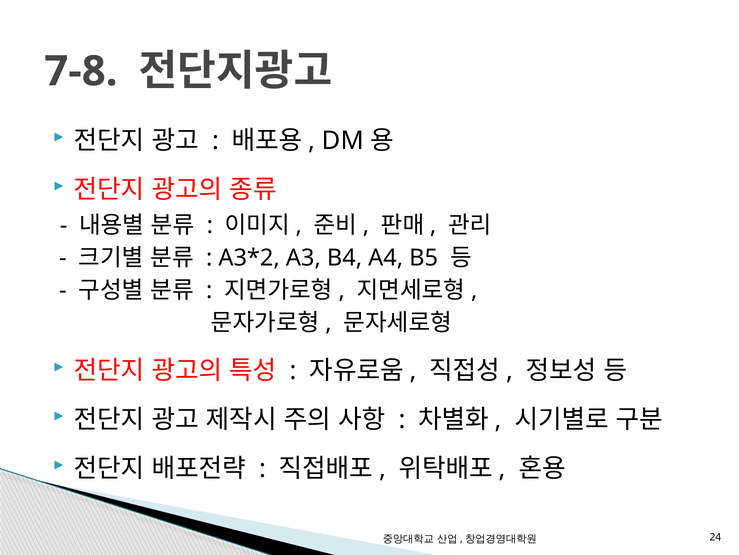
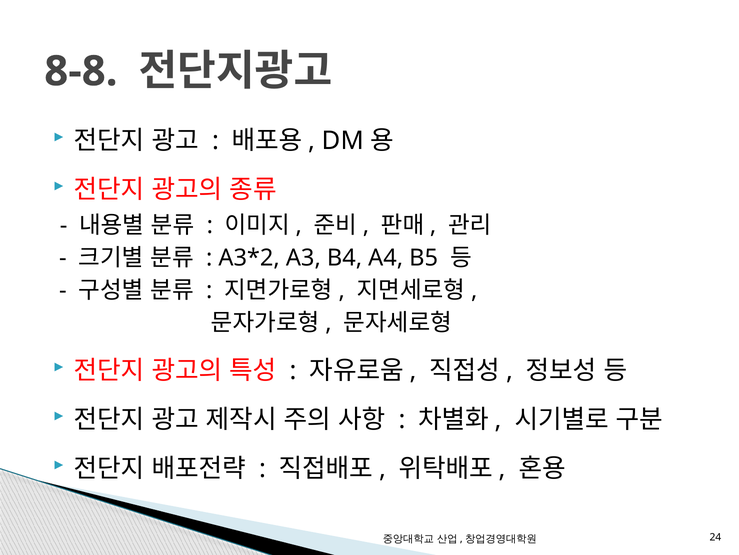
7-8: 7-8 -> 8-8
